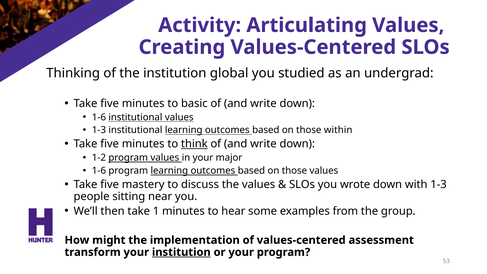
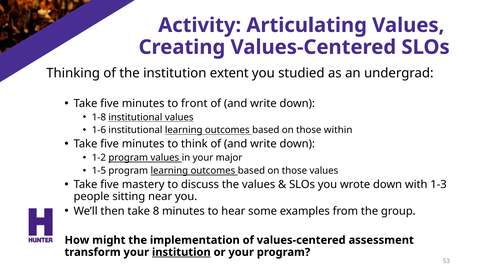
global: global -> extent
basic: basic -> front
1-6 at (99, 117): 1-6 -> 1-8
1-3 at (99, 130): 1-3 -> 1-6
think underline: present -> none
1-6 at (99, 171): 1-6 -> 1-5
1: 1 -> 8
